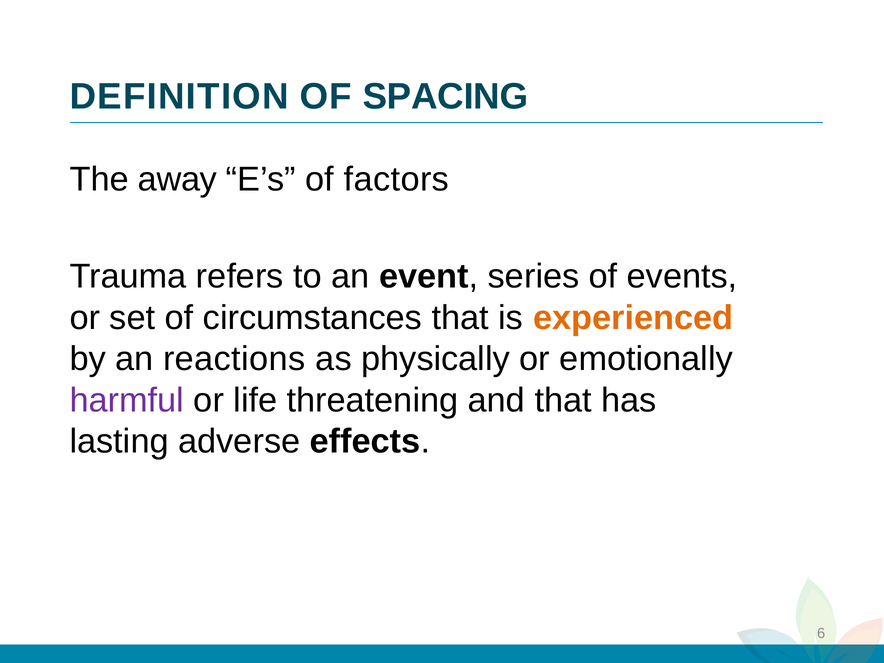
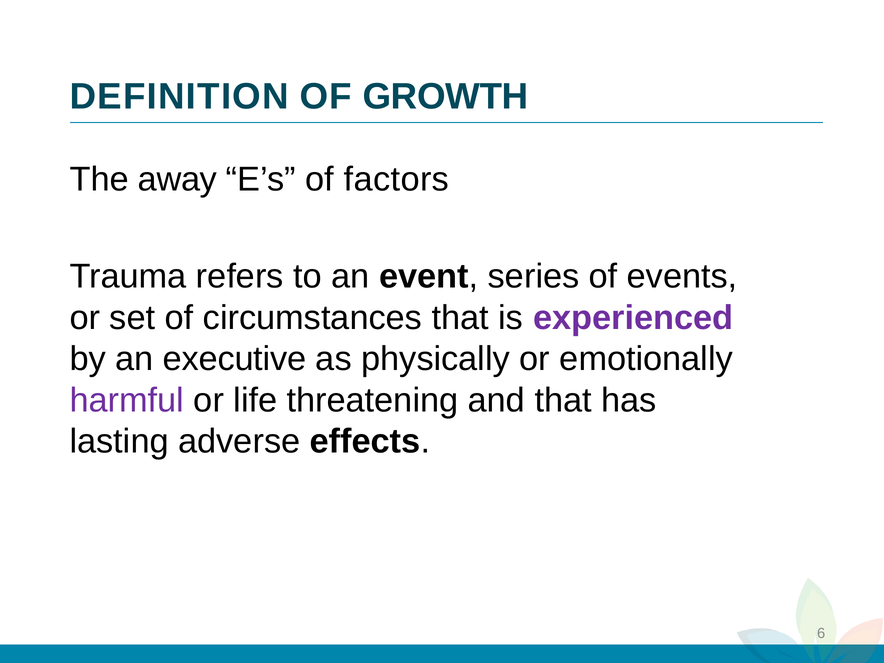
SPACING: SPACING -> GROWTH
experienced colour: orange -> purple
reactions: reactions -> executive
